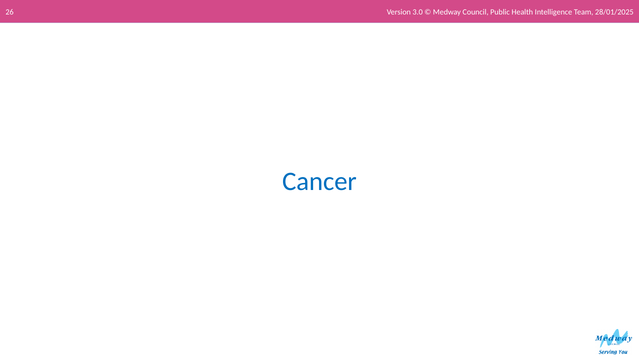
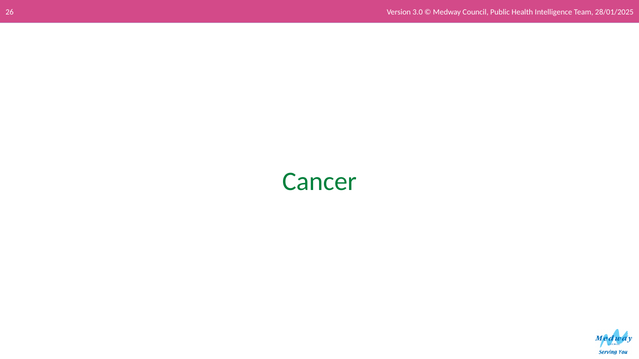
Cancer colour: blue -> green
